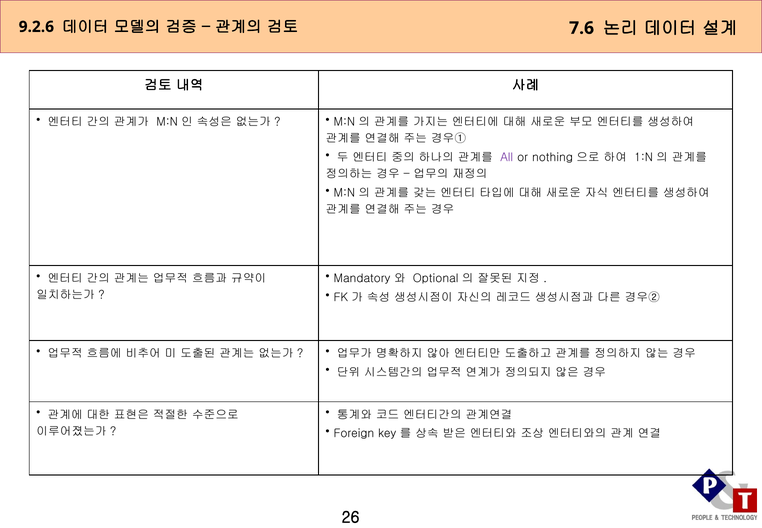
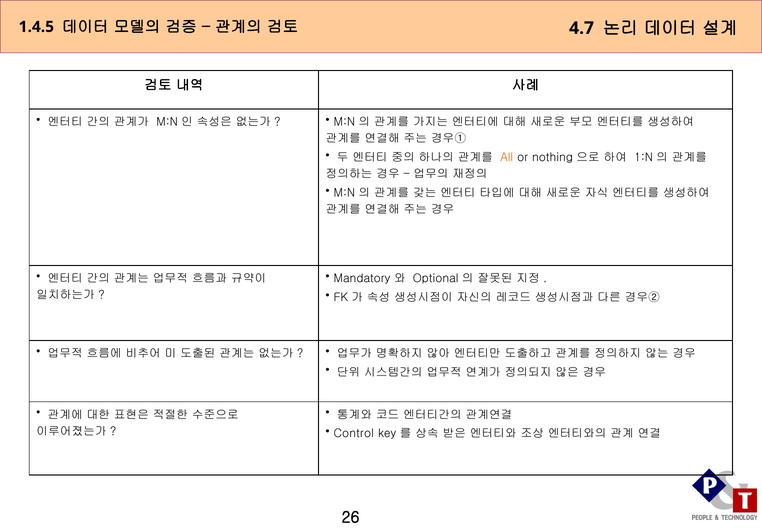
9.2.6: 9.2.6 -> 1.4.5
7.6: 7.6 -> 4.7
All colour: purple -> orange
Foreign: Foreign -> Control
